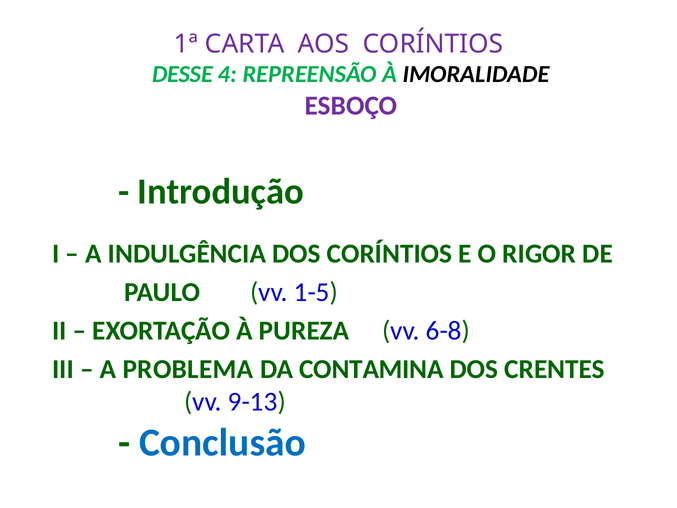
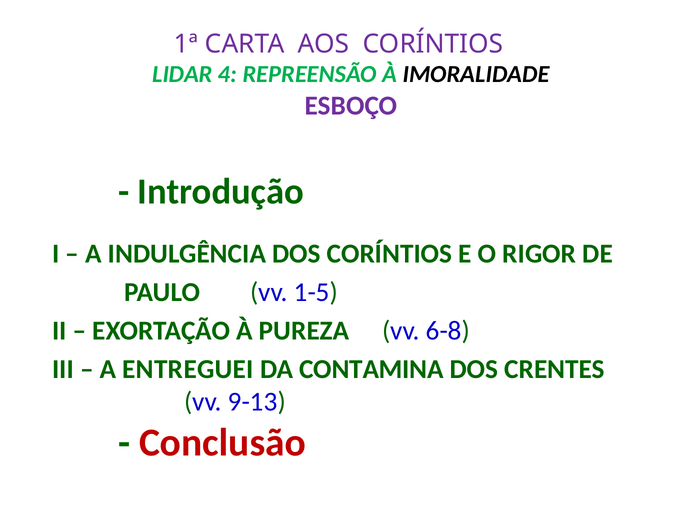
DESSE: DESSE -> LIDAR
PROBLEMA: PROBLEMA -> ENTREGUEI
Conclusão colour: blue -> red
